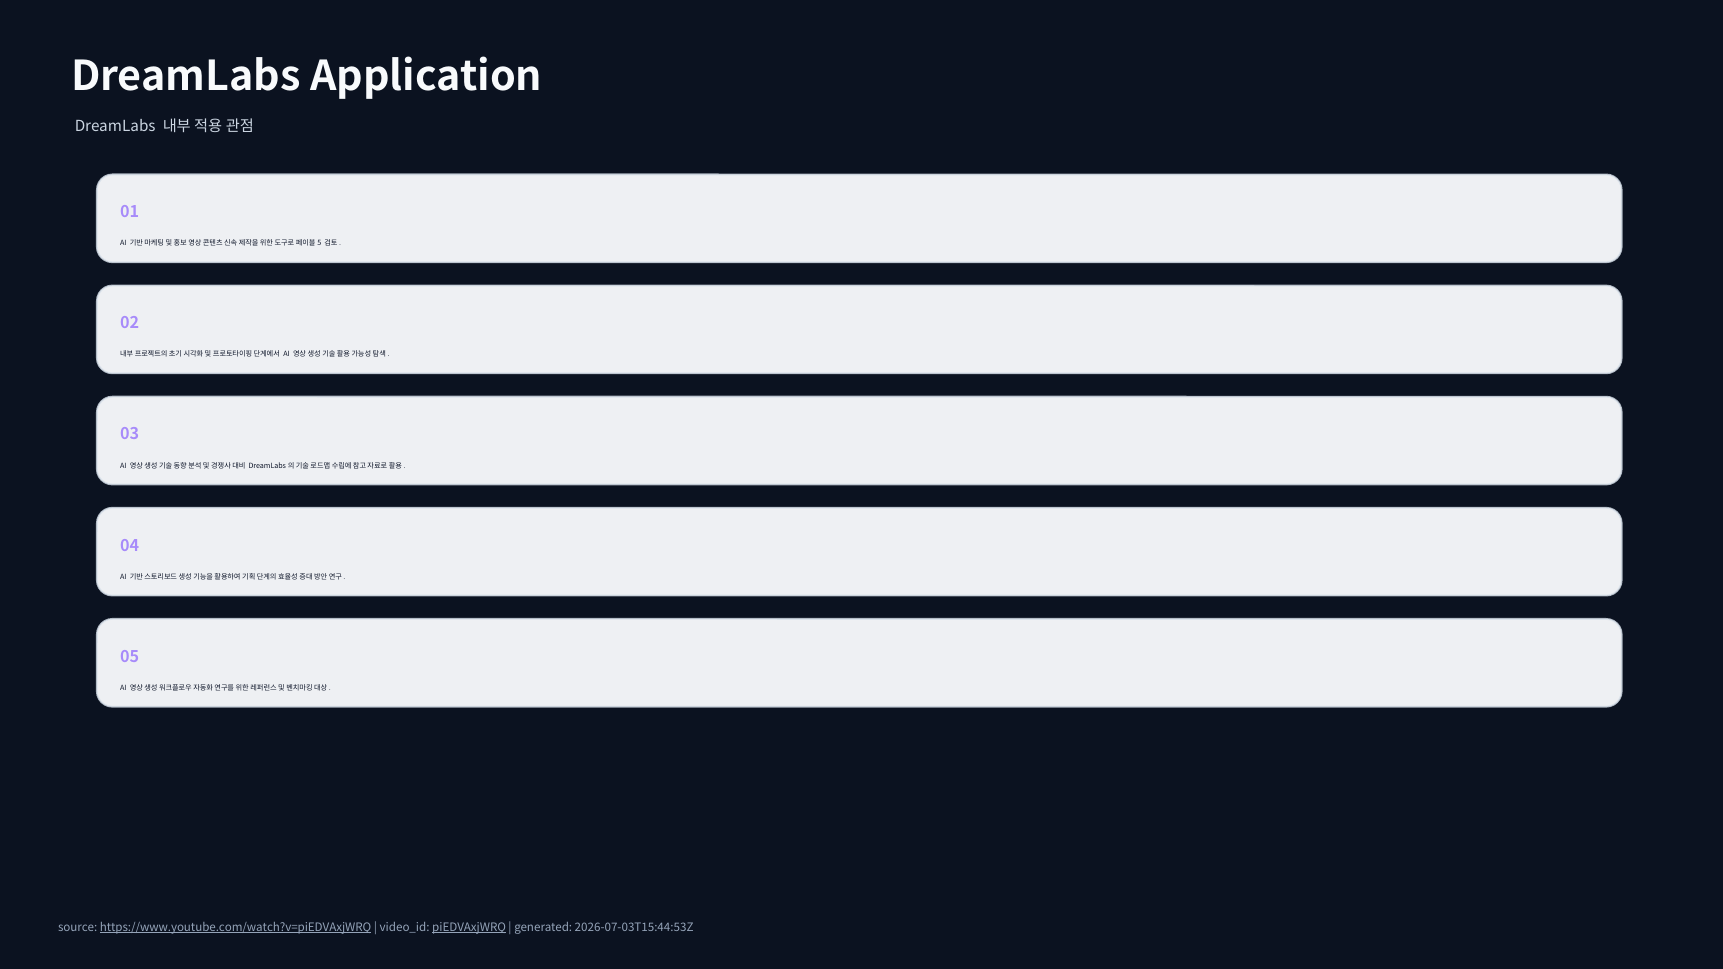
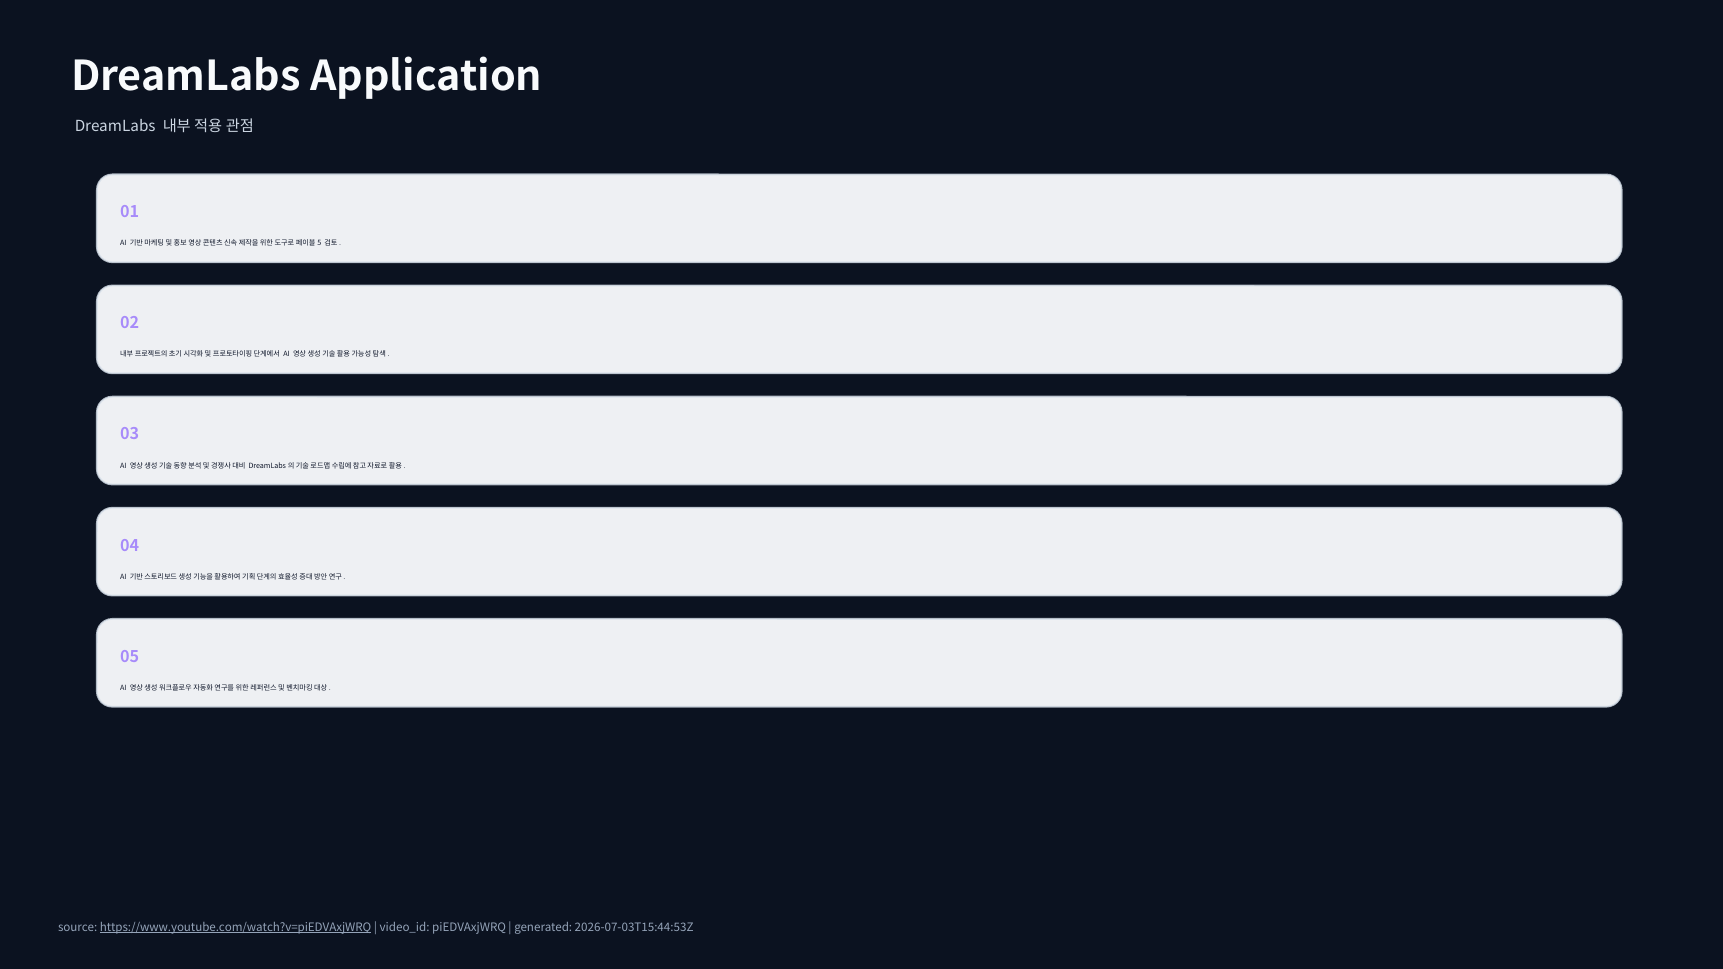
piEDVAxjWRQ underline: present -> none
